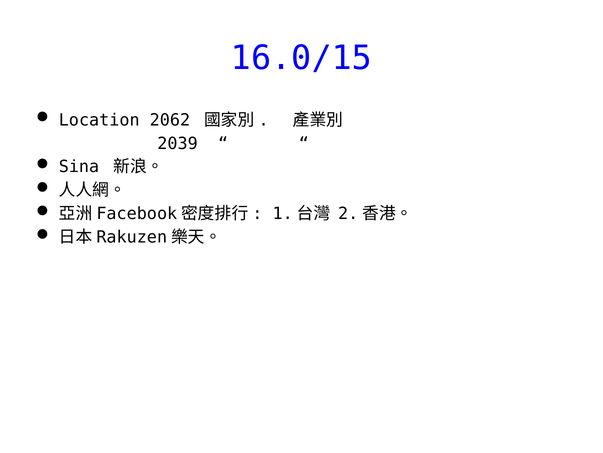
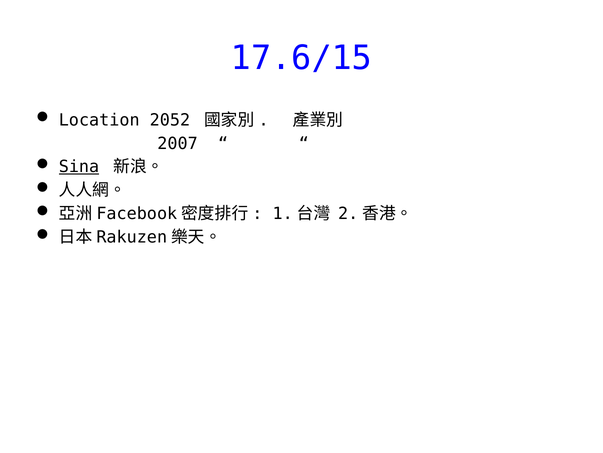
16.0/15: 16.0/15 -> 17.6/15
2062: 2062 -> 2052
2039: 2039 -> 2007
Sina underline: none -> present
